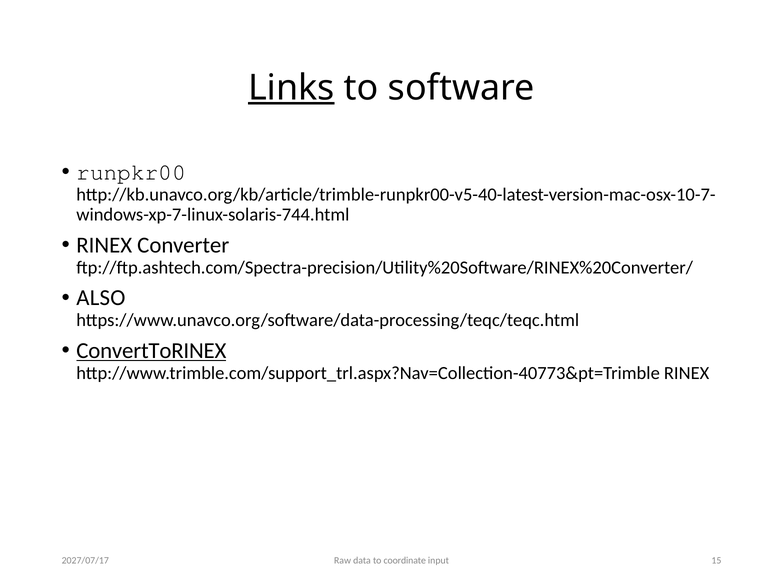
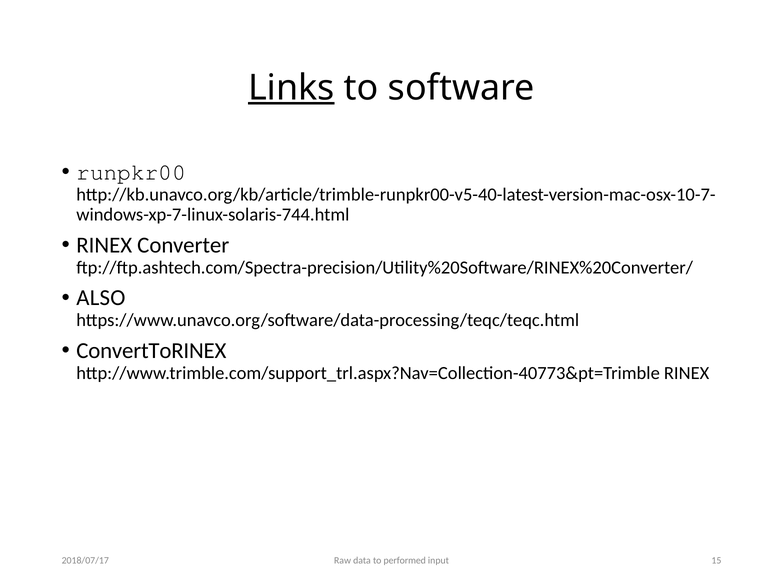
ConvertToRINEX underline: present -> none
coordinate: coordinate -> performed
2027/07/17: 2027/07/17 -> 2018/07/17
